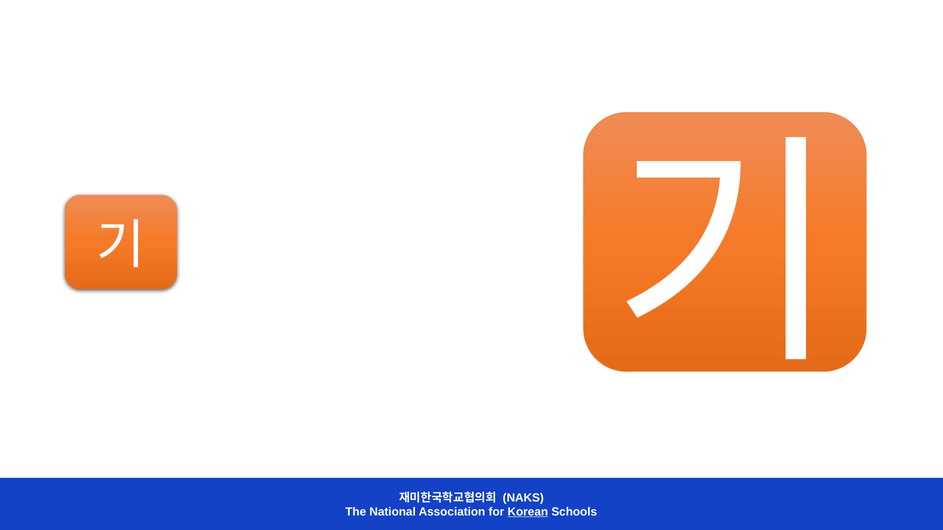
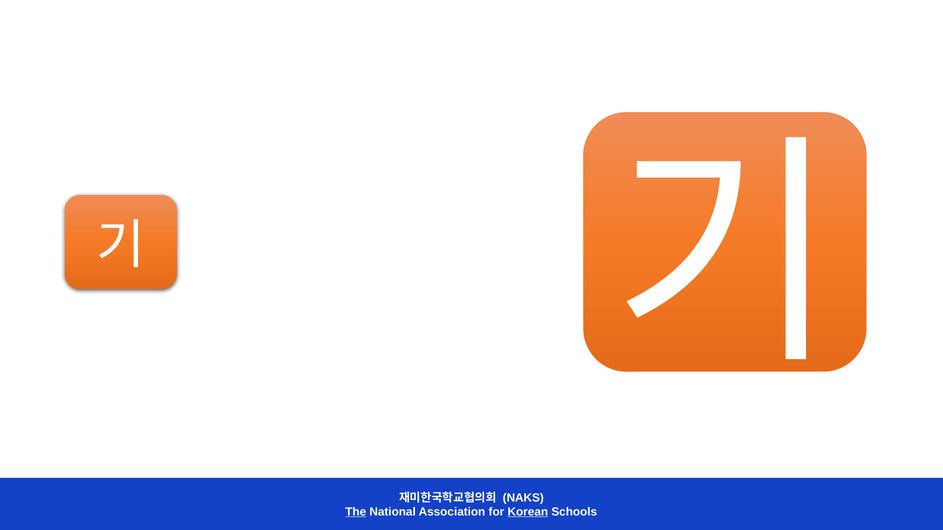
The underline: none -> present
